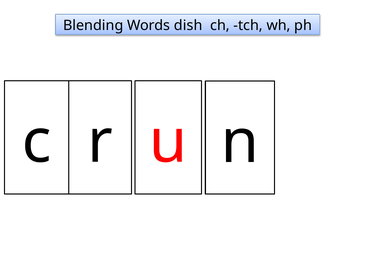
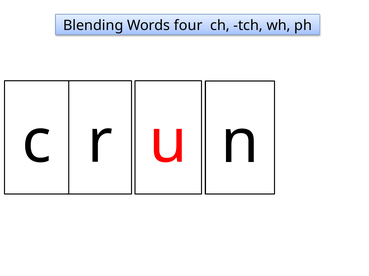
dish: dish -> four
